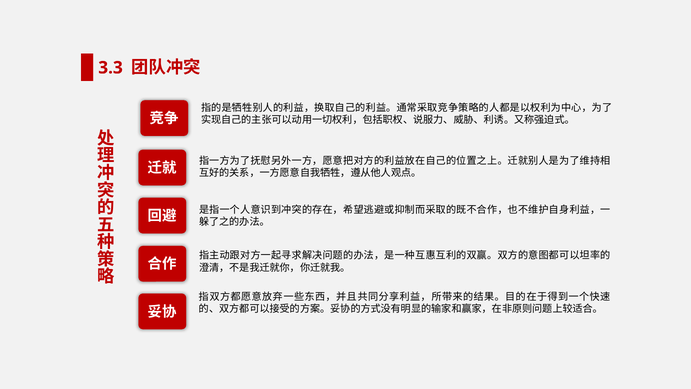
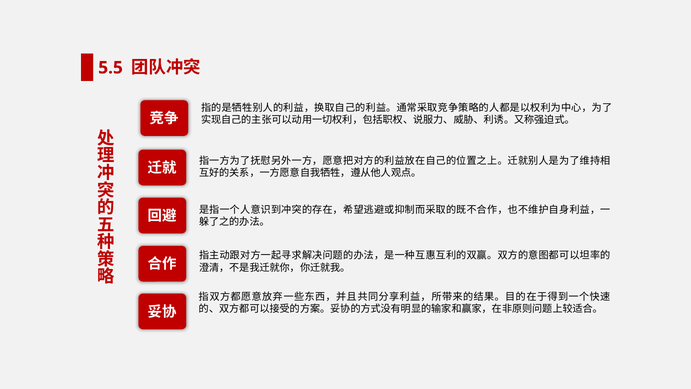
3.3: 3.3 -> 5.5
